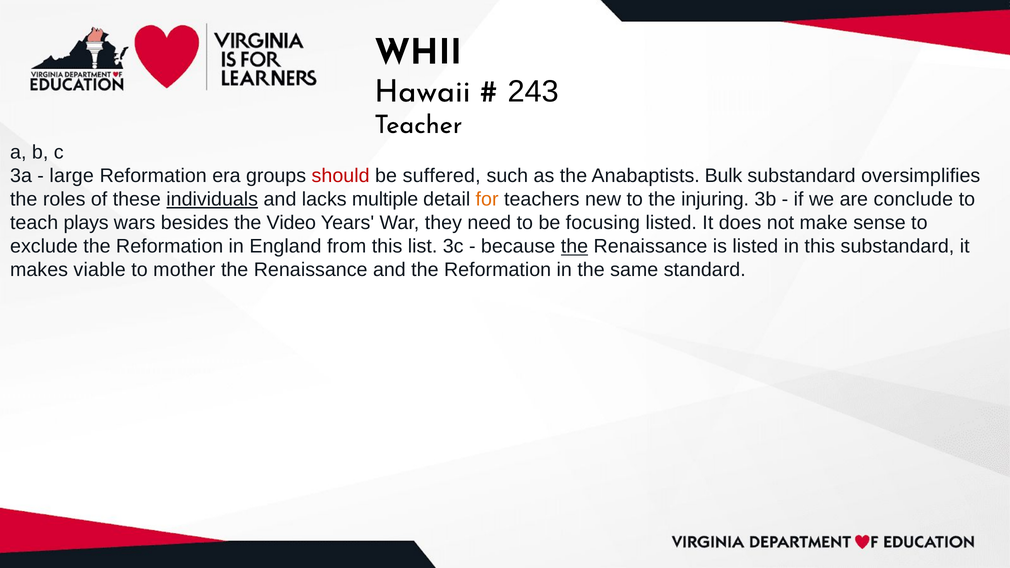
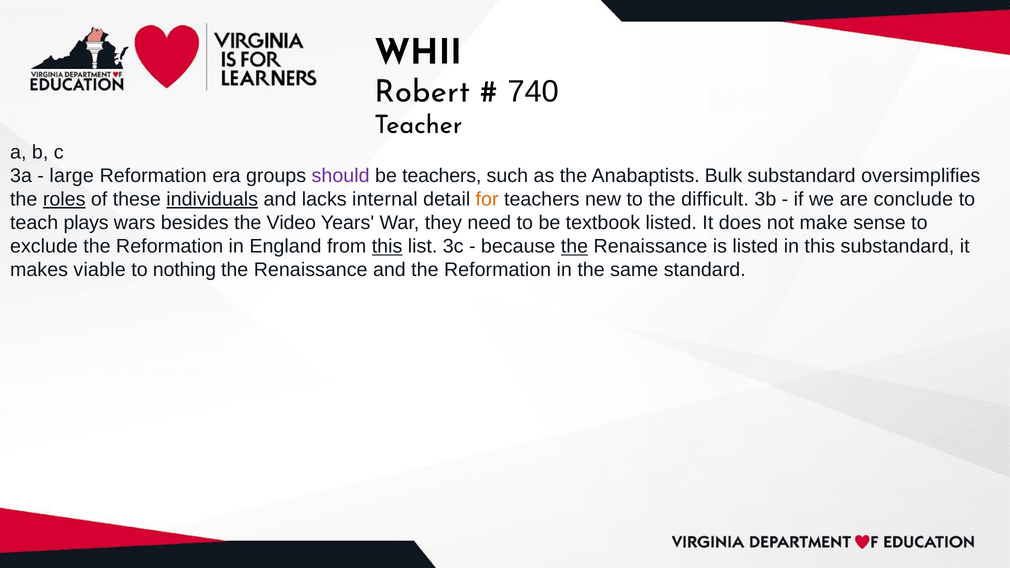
Hawaii: Hawaii -> Robert
243: 243 -> 740
should colour: red -> purple
be suffered: suffered -> teachers
roles underline: none -> present
multiple: multiple -> internal
injuring: injuring -> difficult
focusing: focusing -> textbook
this at (387, 246) underline: none -> present
mother: mother -> nothing
